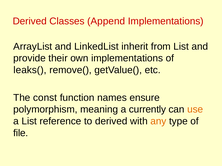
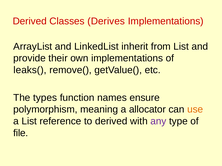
Append: Append -> Derives
const: const -> types
currently: currently -> allocator
any colour: orange -> purple
